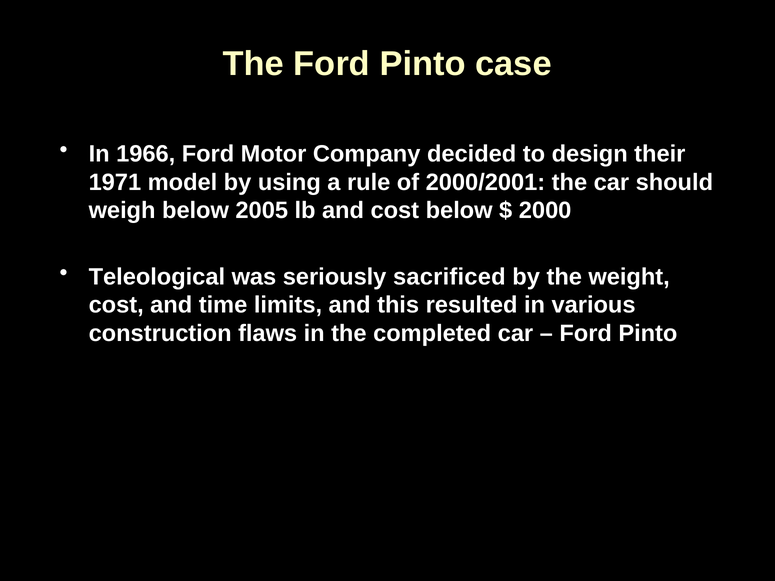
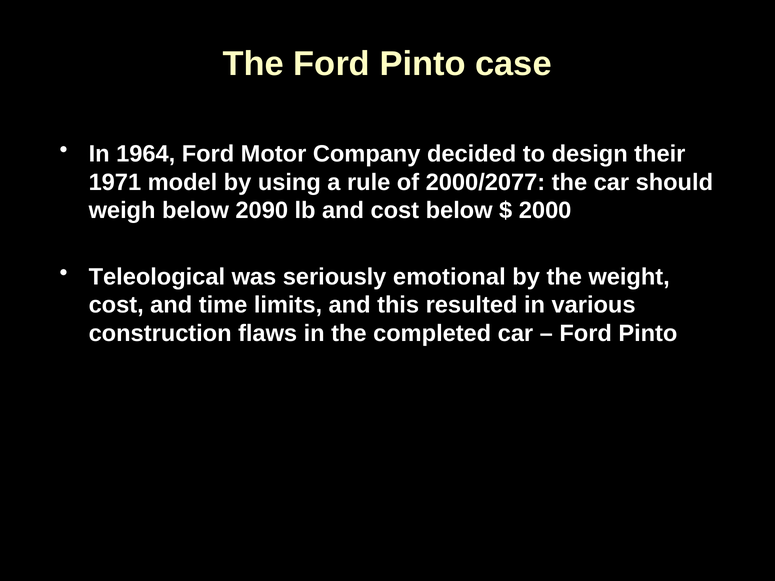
1966: 1966 -> 1964
2000/2001: 2000/2001 -> 2000/2077
2005: 2005 -> 2090
sacrificed: sacrificed -> emotional
